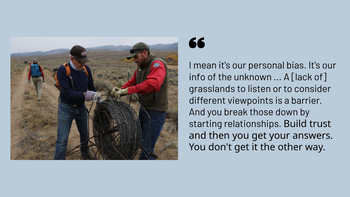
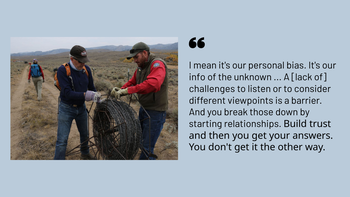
grasslands: grasslands -> challenges
